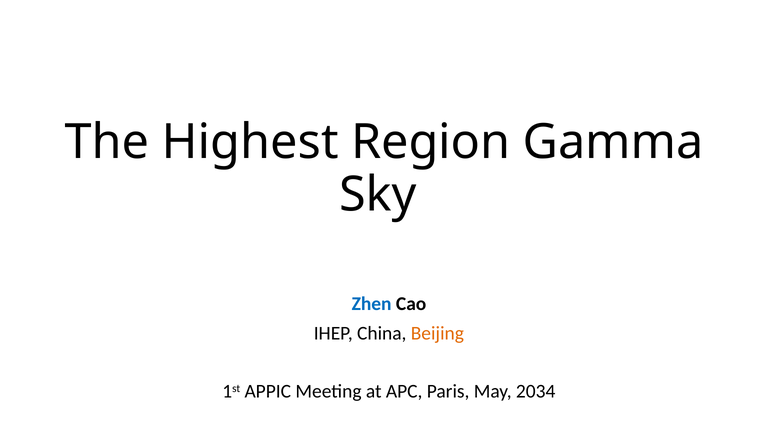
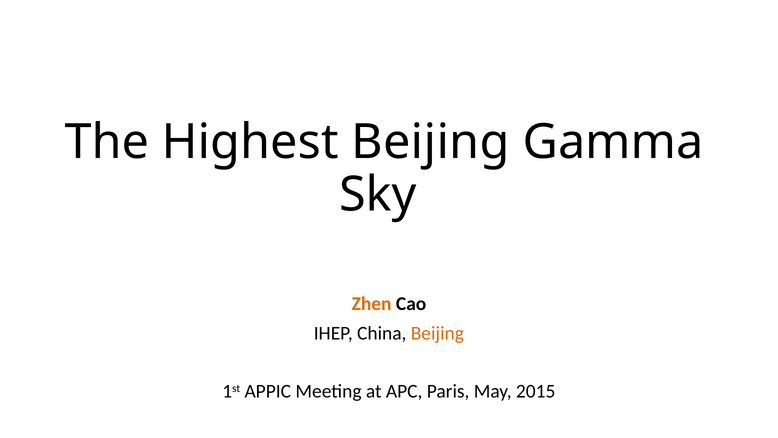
Highest Region: Region -> Beijing
Zhen colour: blue -> orange
2034: 2034 -> 2015
